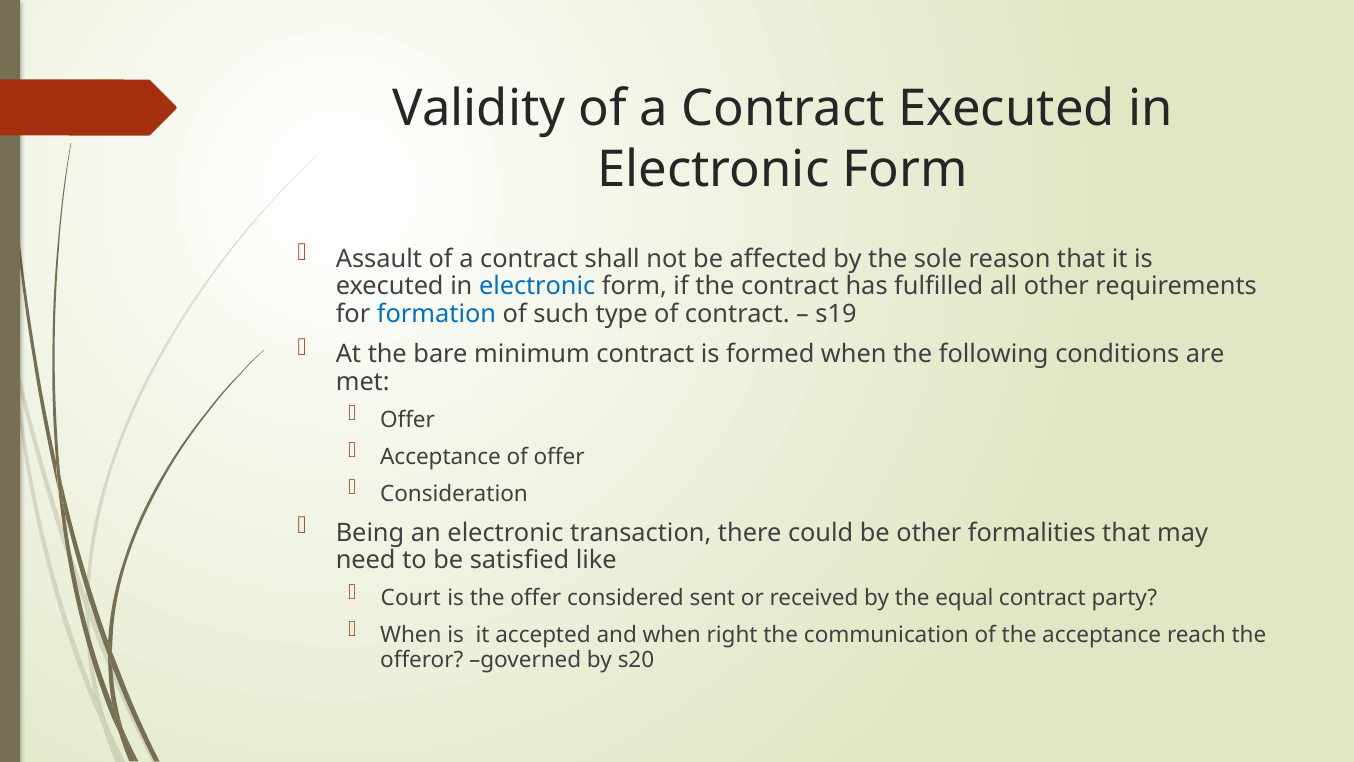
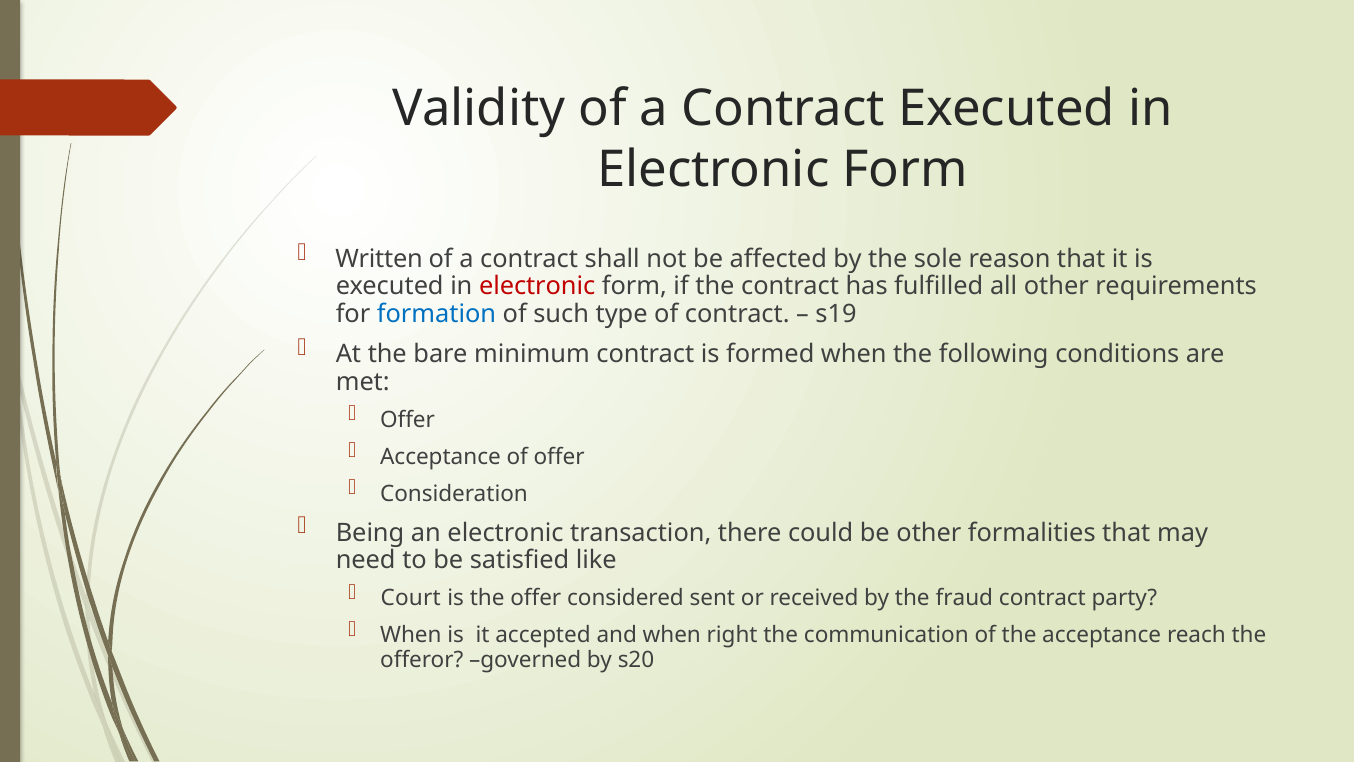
Assault: Assault -> Written
electronic at (537, 286) colour: blue -> red
equal: equal -> fraud
